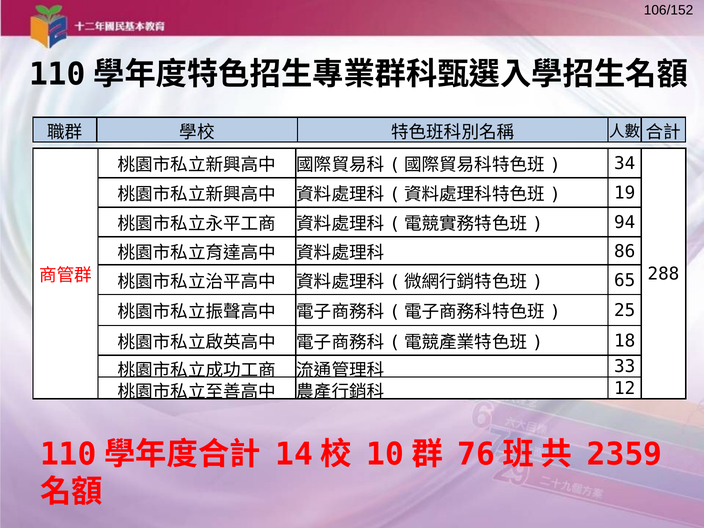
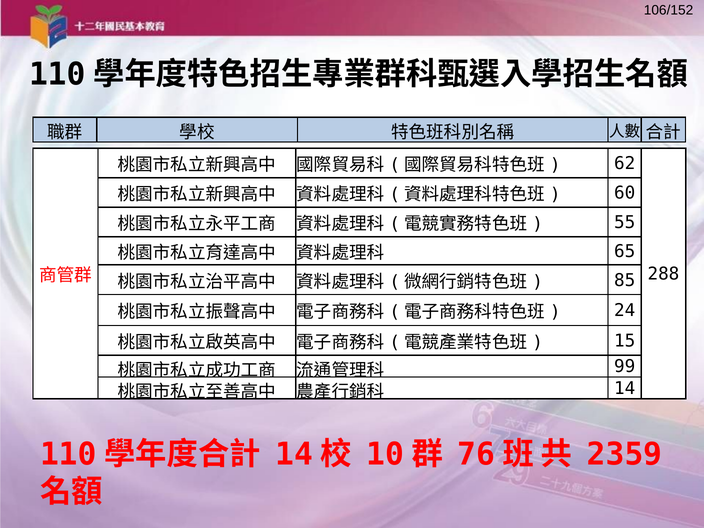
34: 34 -> 62
19: 19 -> 60
94: 94 -> 55
86: 86 -> 65
65: 65 -> 85
25: 25 -> 24
18: 18 -> 15
33: 33 -> 99
12: 12 -> 14
